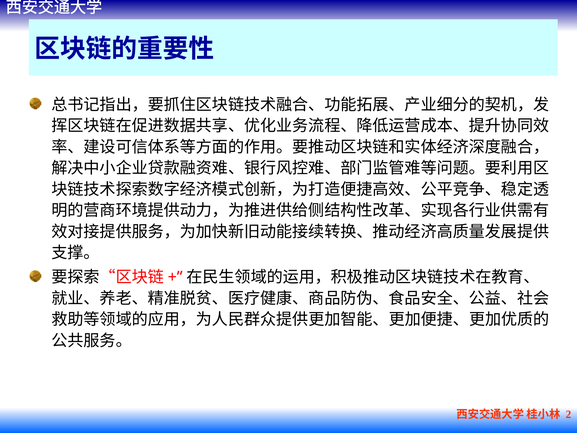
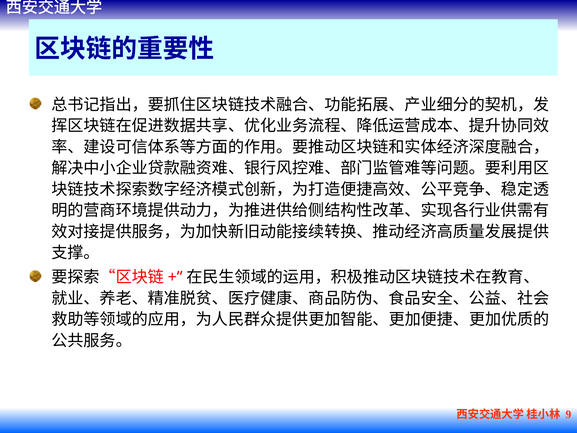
2: 2 -> 9
